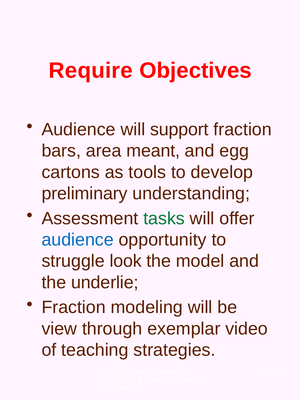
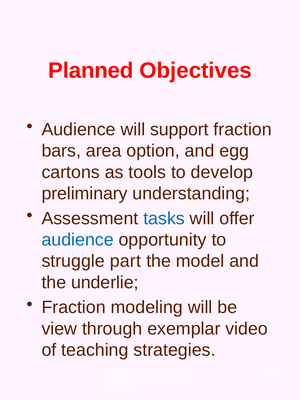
Require: Require -> Planned
meant: meant -> option
tasks colour: green -> blue
look: look -> part
